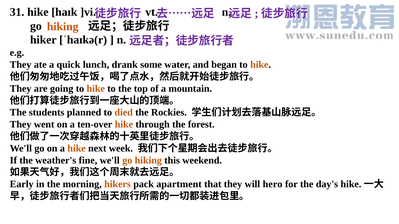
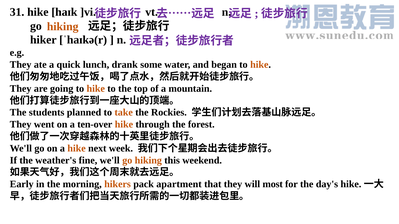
died: died -> take
hero: hero -> most
